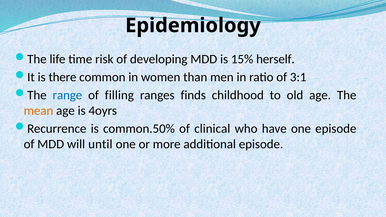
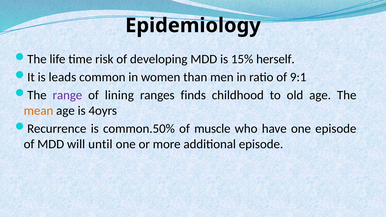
there: there -> leads
3:1: 3:1 -> 9:1
range colour: blue -> purple
filling: filling -> lining
clinical: clinical -> muscle
